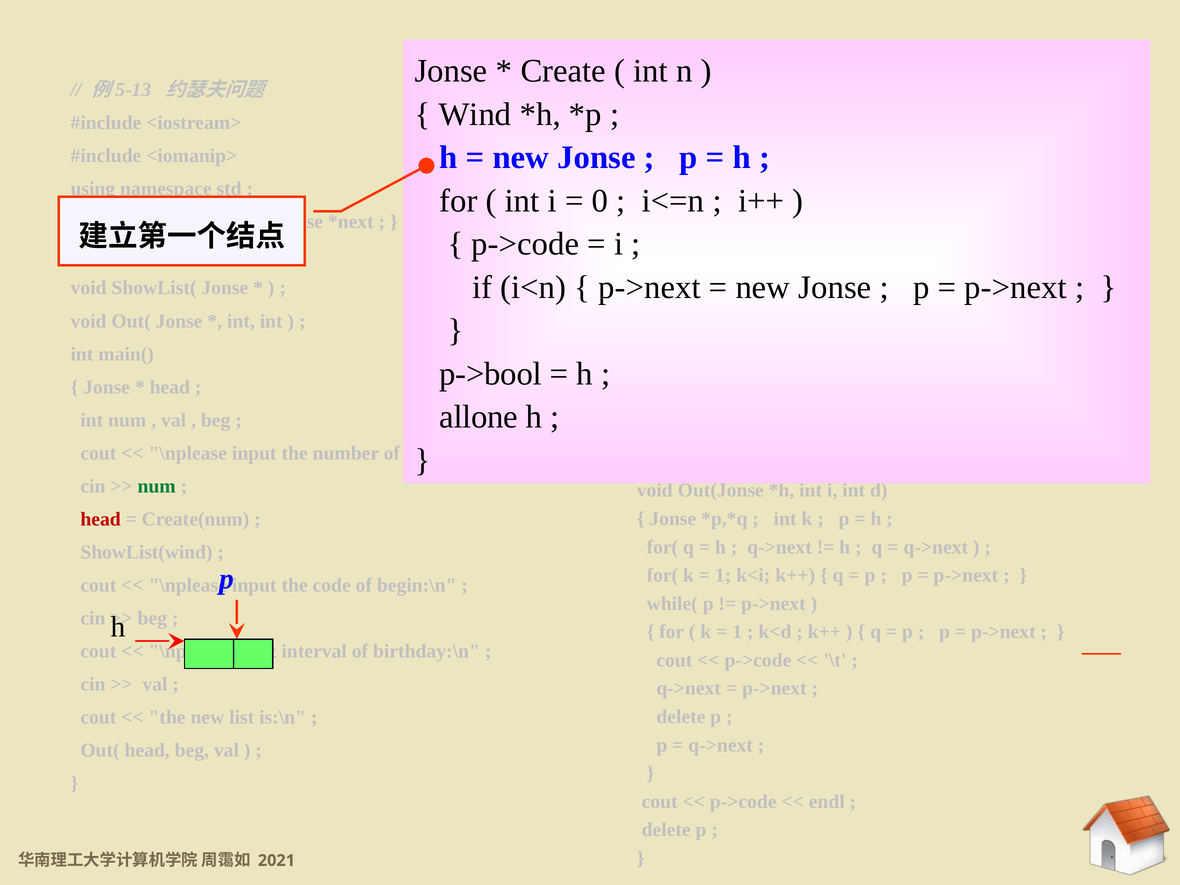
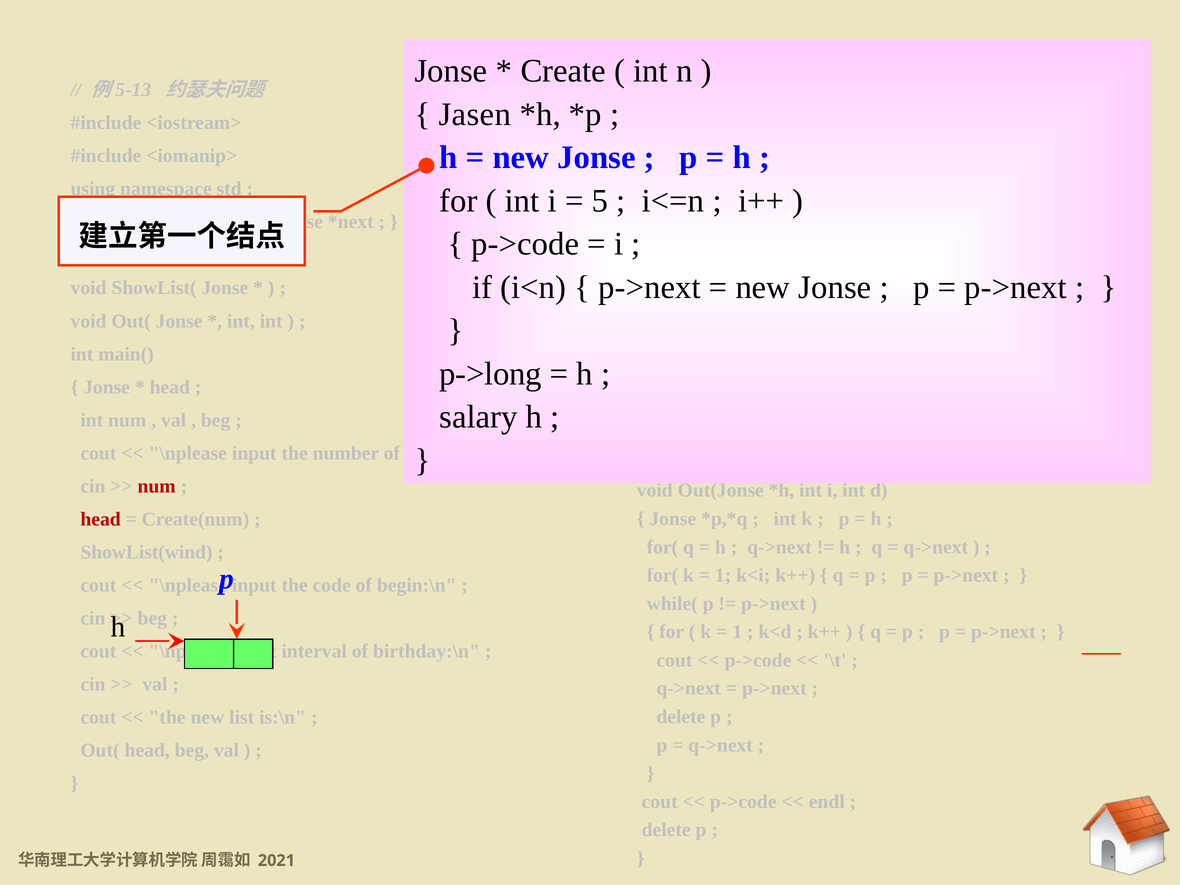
Wind: Wind -> Jasen
0: 0 -> 5
p->bool: p->bool -> p->long
allone: allone -> salary
num at (157, 486) colour: green -> red
